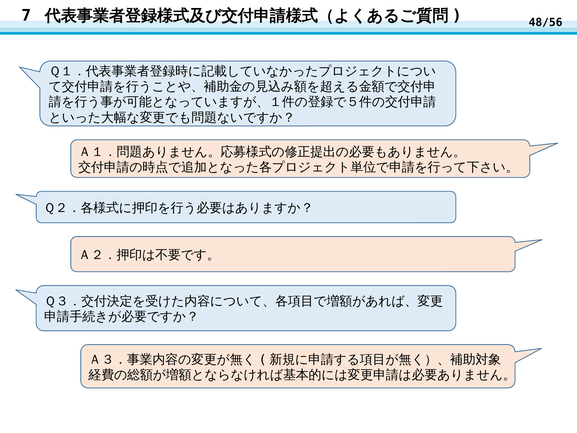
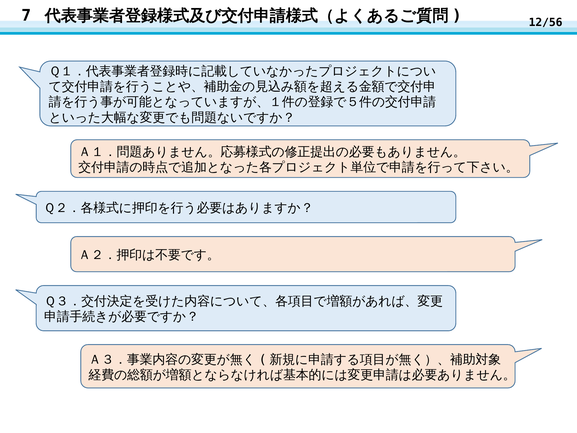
48/56: 48/56 -> 12/56
